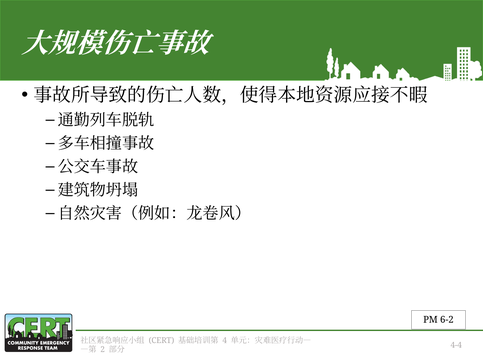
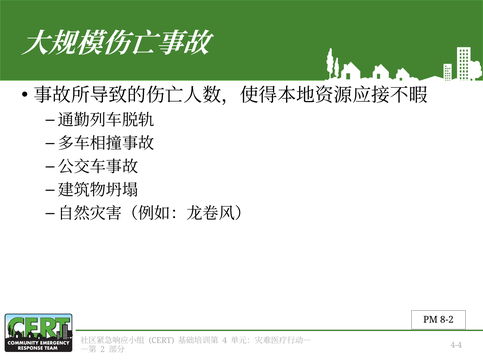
6-2: 6-2 -> 8-2
